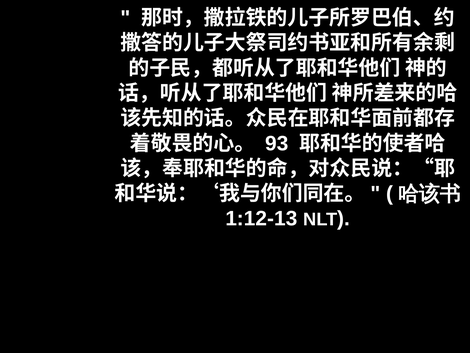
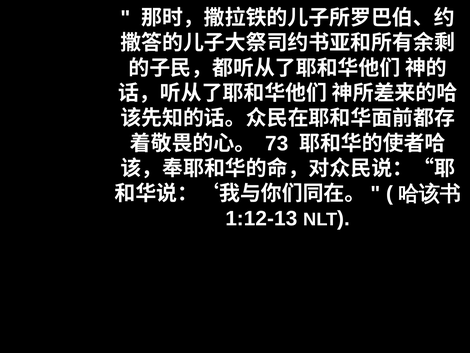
93: 93 -> 73
